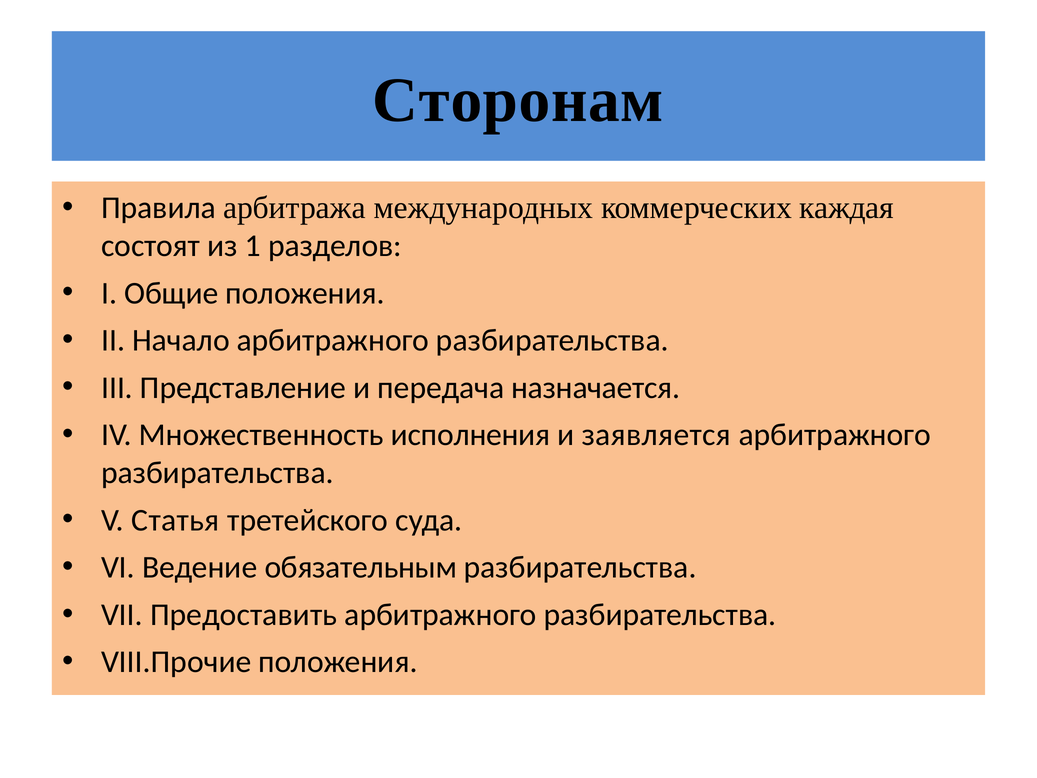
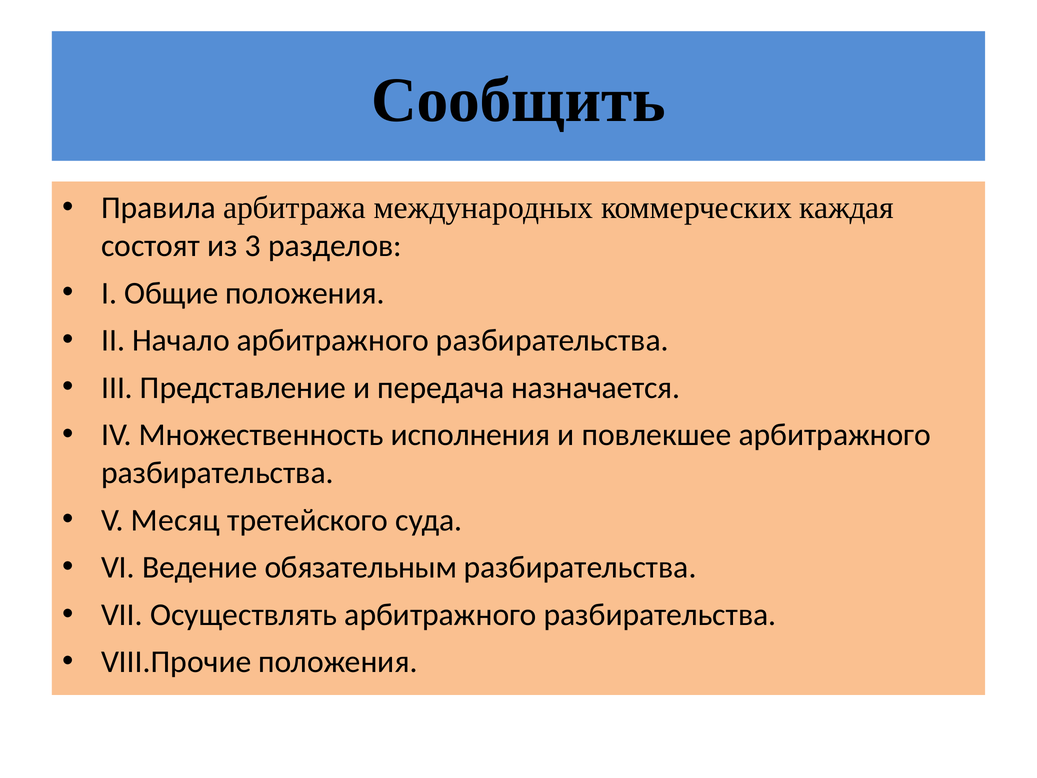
Сторонам: Сторонам -> Сообщить
1: 1 -> 3
заявляется: заявляется -> повлекшее
Статья: Статья -> Месяц
Предоставить: Предоставить -> Осуществлять
